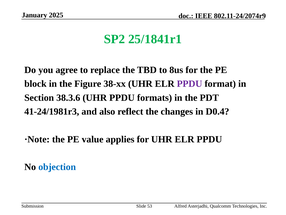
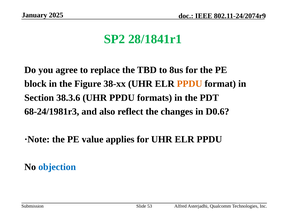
25/1841r1: 25/1841r1 -> 28/1841r1
PPDU at (190, 84) colour: purple -> orange
41-24/1981r3: 41-24/1981r3 -> 68-24/1981r3
D0.4: D0.4 -> D0.6
